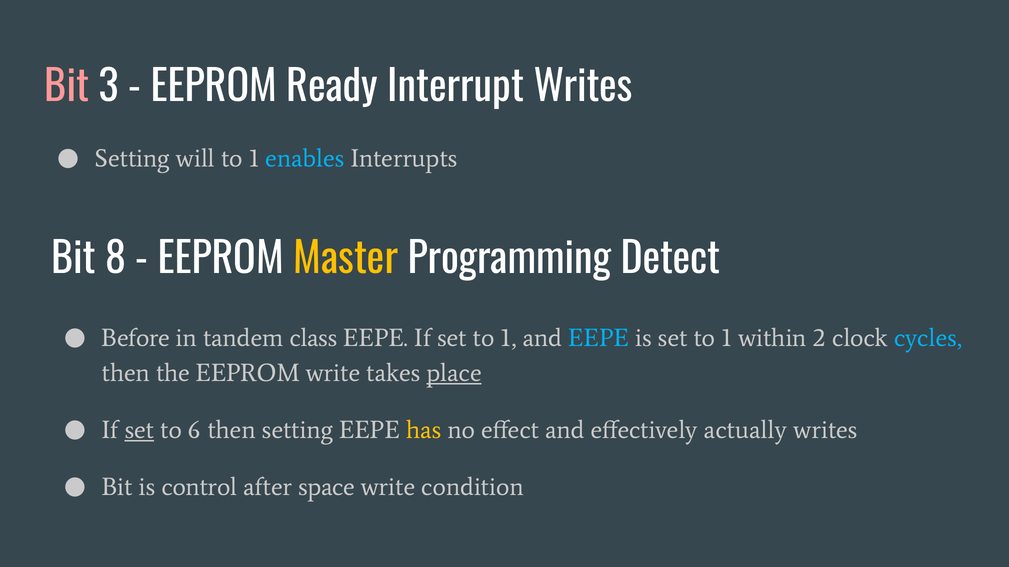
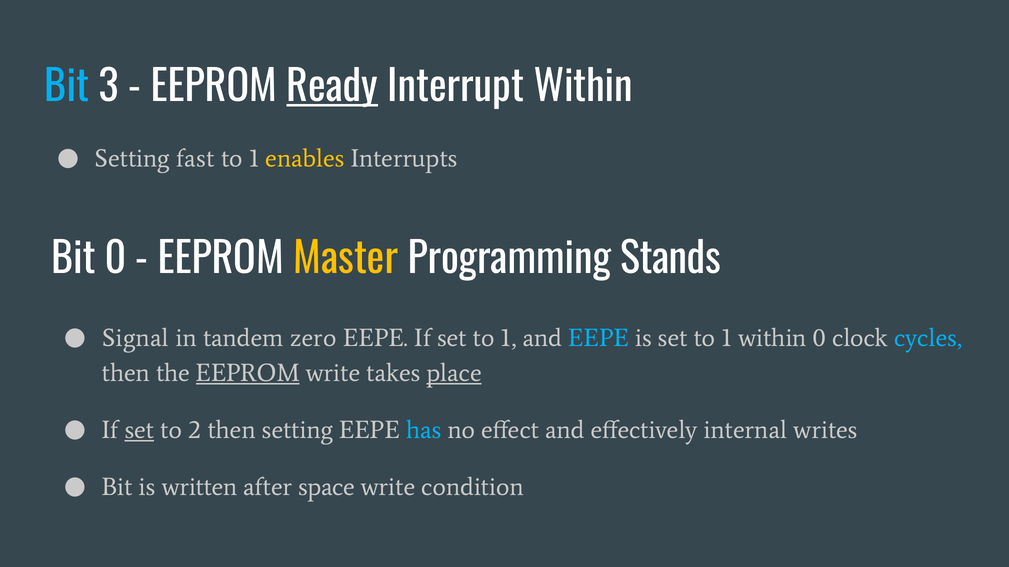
Bit at (67, 87) colour: pink -> light blue
Ready underline: none -> present
Interrupt Writes: Writes -> Within
will: will -> fast
enables colour: light blue -> yellow
Bit 8: 8 -> 0
Detect: Detect -> Stands
Before: Before -> Signal
class: class -> zero
within 2: 2 -> 0
EEPROM at (248, 373) underline: none -> present
6: 6 -> 2
has colour: yellow -> light blue
actually: actually -> internal
control: control -> written
